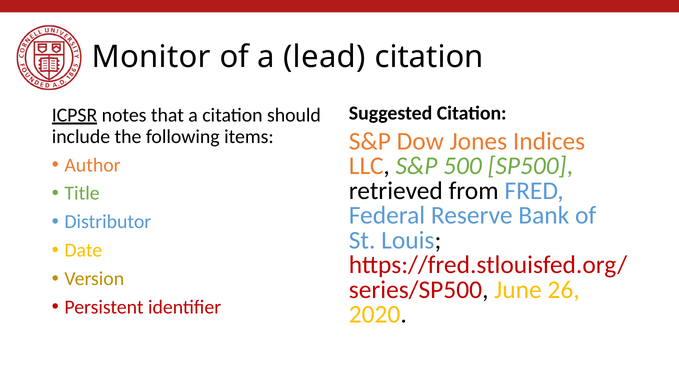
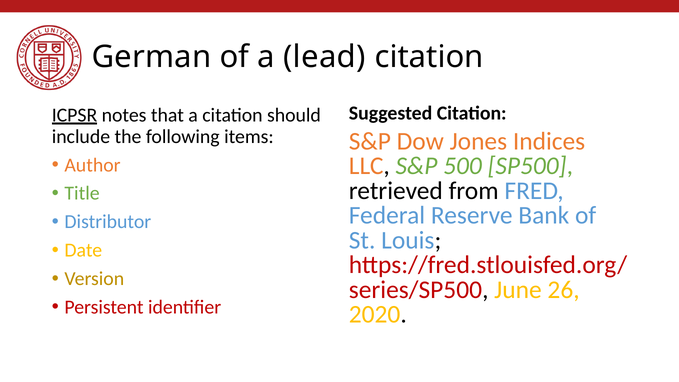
Monitor: Monitor -> German
